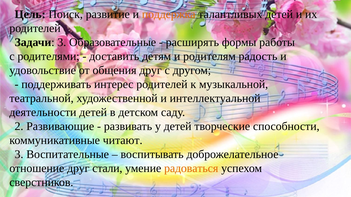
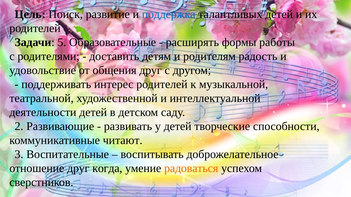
поддержка colour: orange -> blue
Задачи 3: 3 -> 5
стали: стали -> когда
